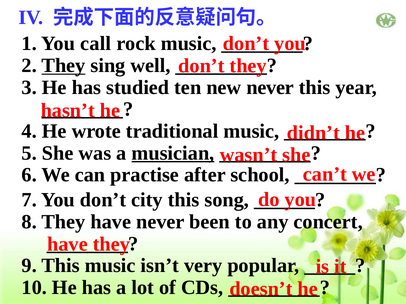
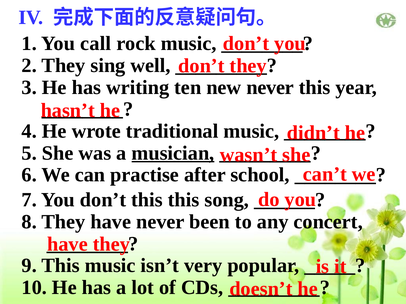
They at (63, 66) underline: present -> none
studied: studied -> writing
don’t city: city -> this
